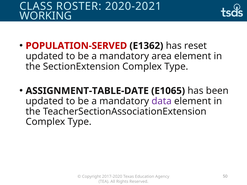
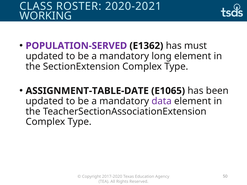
POPULATION-SERVED colour: red -> purple
reset: reset -> must
area: area -> long
